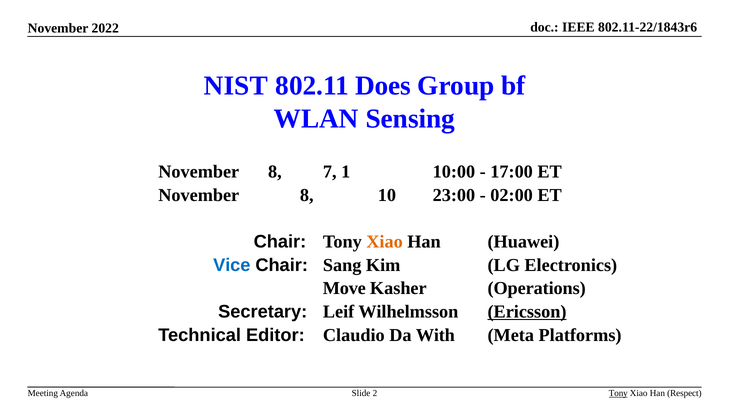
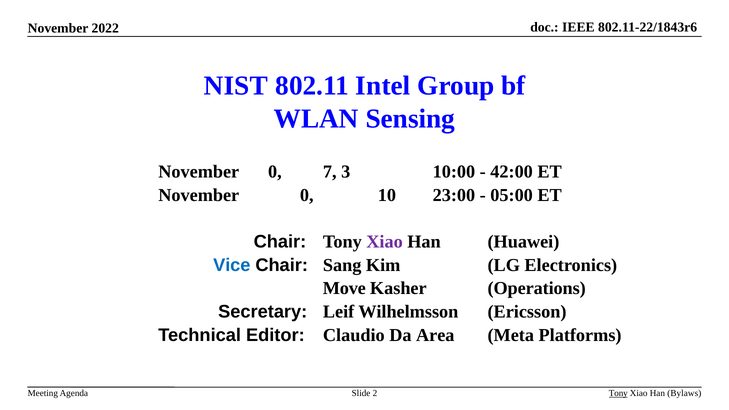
Does: Does -> Intel
8 at (275, 172): 8 -> 0
1: 1 -> 3
17:00: 17:00 -> 42:00
8 at (307, 195): 8 -> 0
02:00: 02:00 -> 05:00
Xiao at (385, 242) colour: orange -> purple
Ericsson underline: present -> none
With: With -> Area
Respect: Respect -> Bylaws
